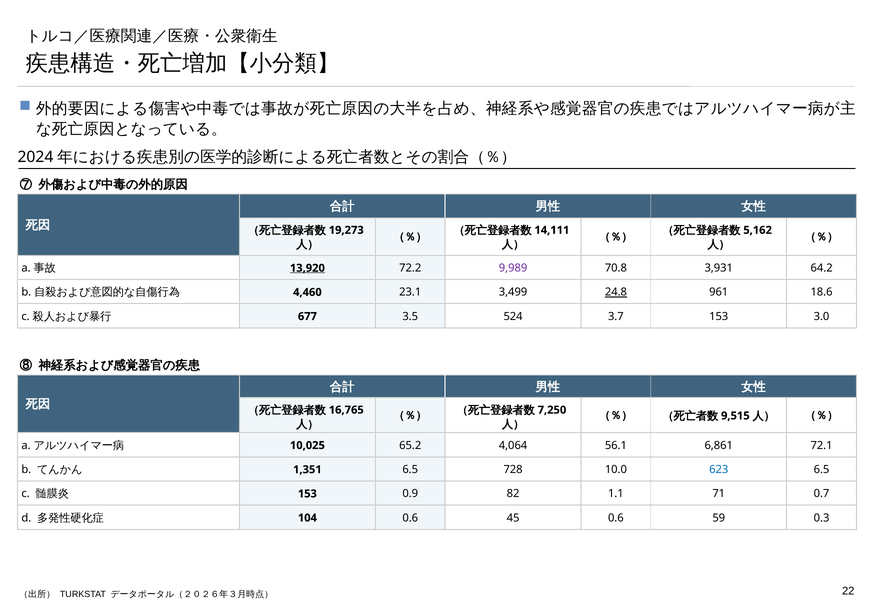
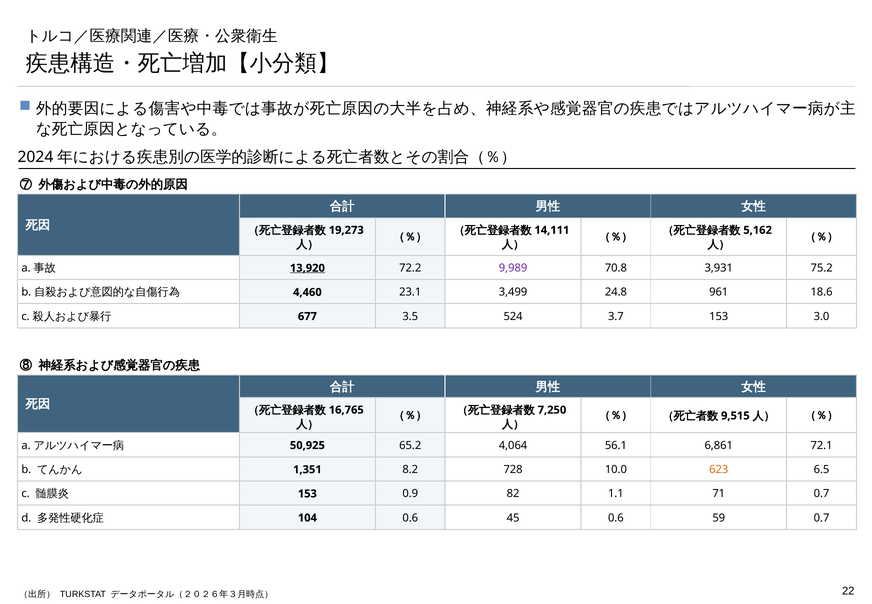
64.2: 64.2 -> 75.2
24.8 underline: present -> none
10,025: 10,025 -> 50,925
1,351 6.5: 6.5 -> 8.2
623 colour: blue -> orange
59 0.3: 0.3 -> 0.7
